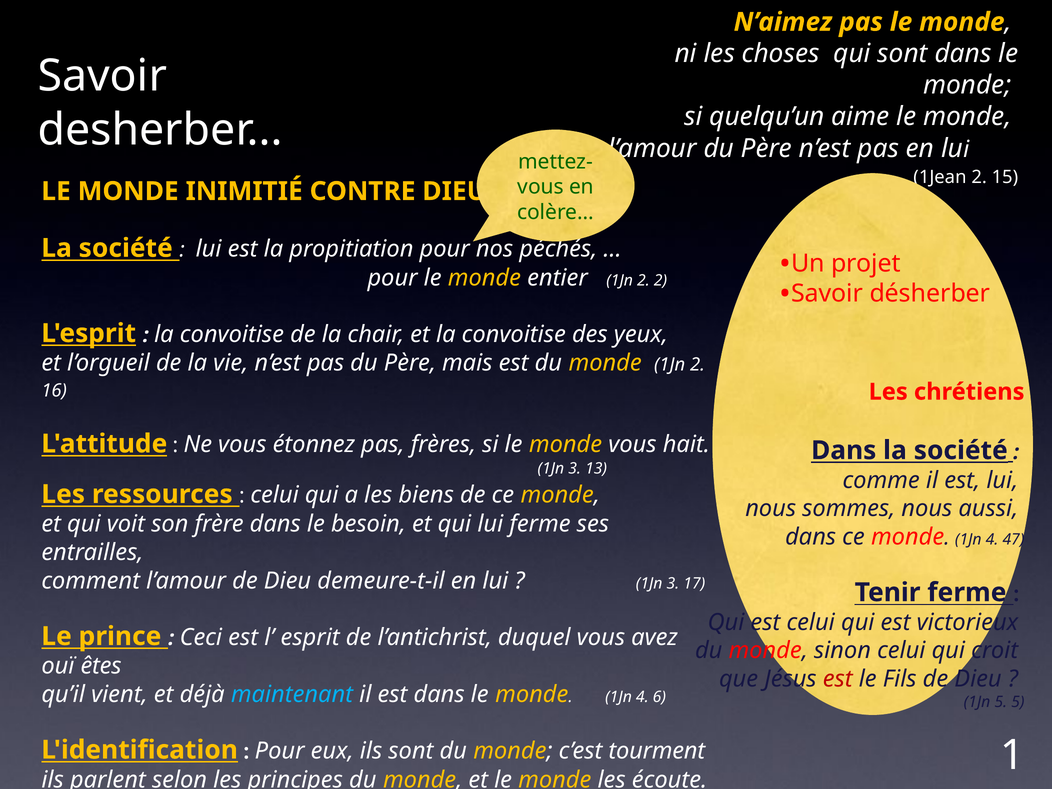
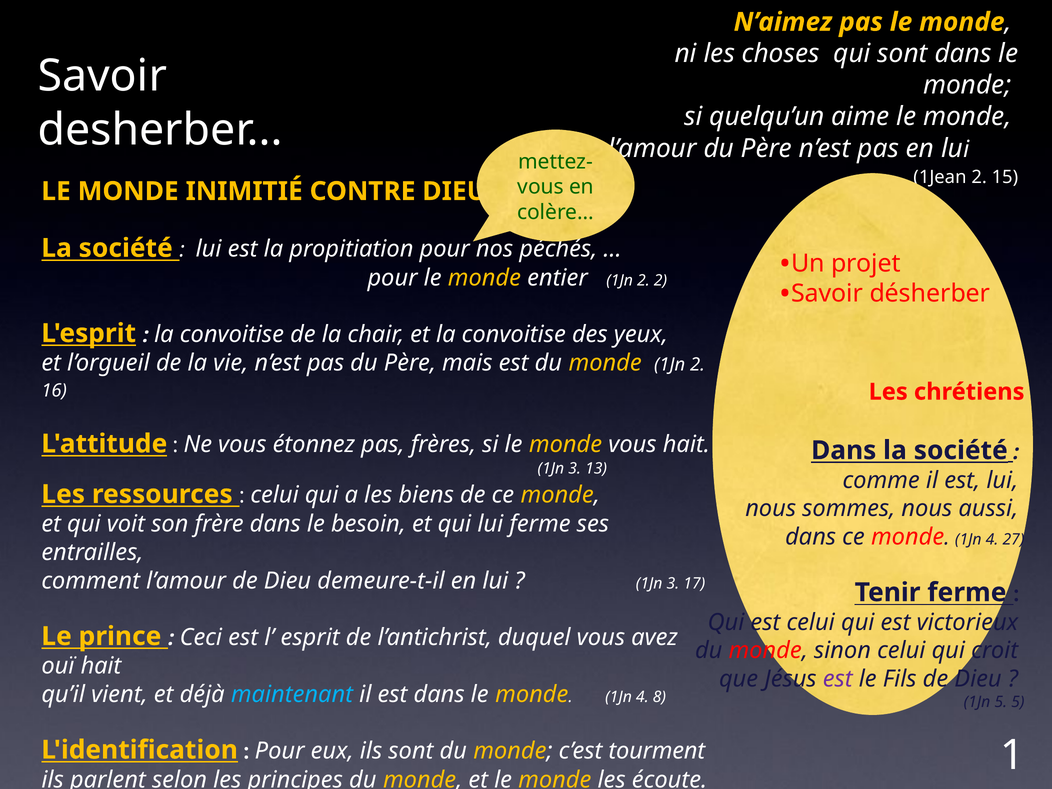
47: 47 -> 27
ouï êtes: êtes -> hait
est at (838, 679) colour: red -> purple
4 6: 6 -> 8
